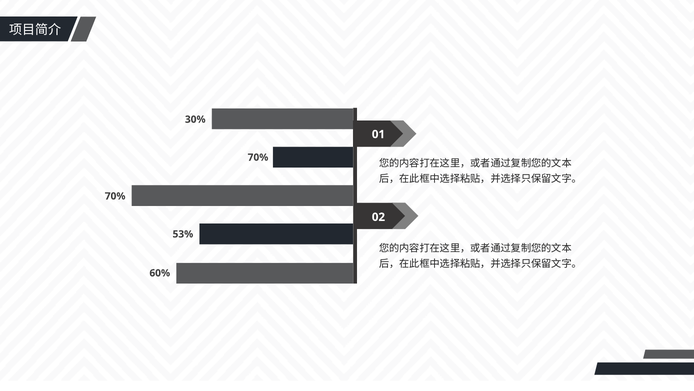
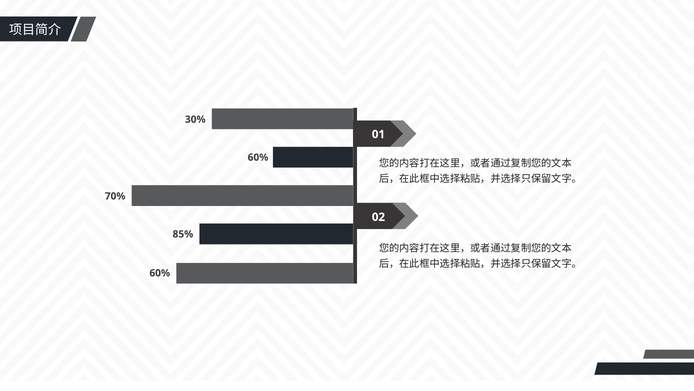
70% at (258, 157): 70% -> 60%
53%: 53% -> 85%
